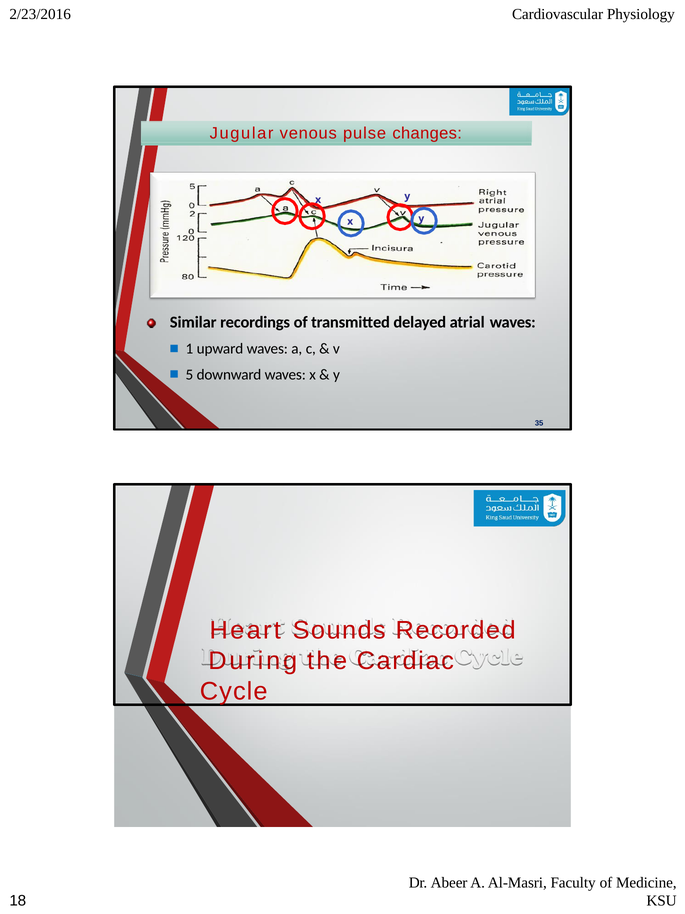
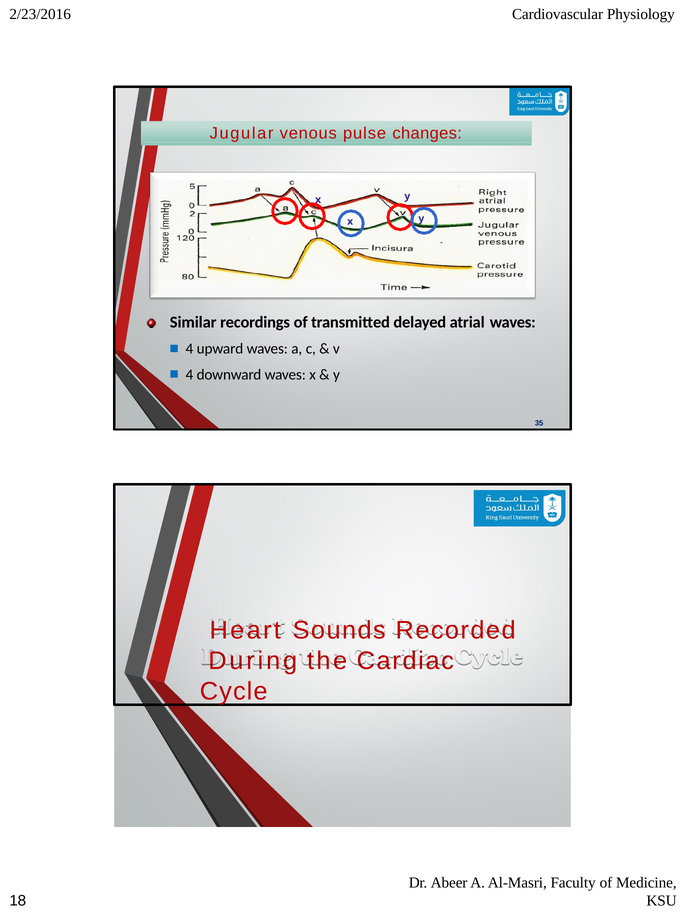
1 at (189, 349): 1 -> 4
5 at (189, 374): 5 -> 4
